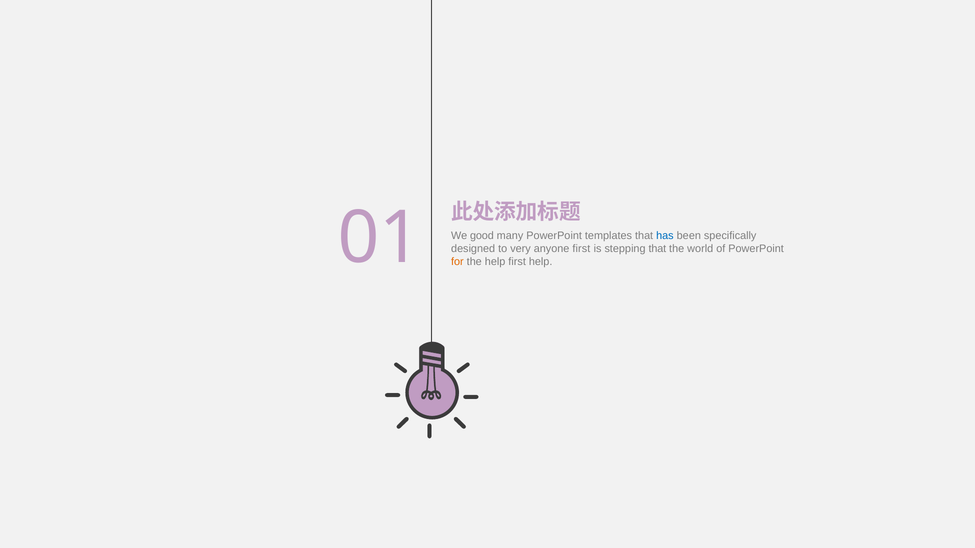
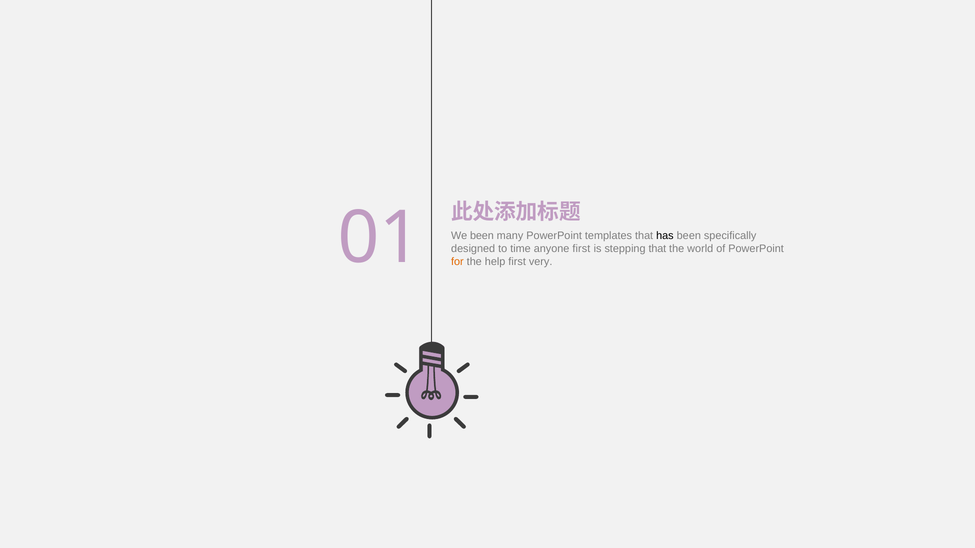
We good: good -> been
has colour: blue -> black
very: very -> time
first help: help -> very
